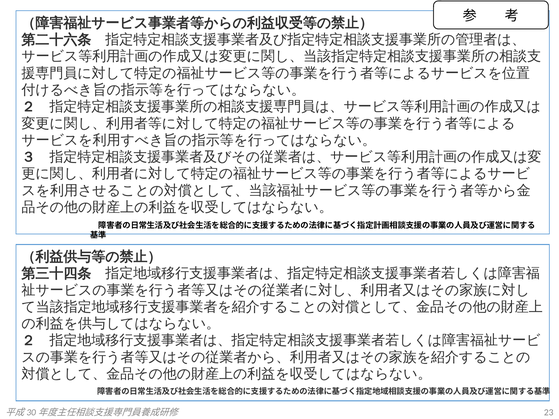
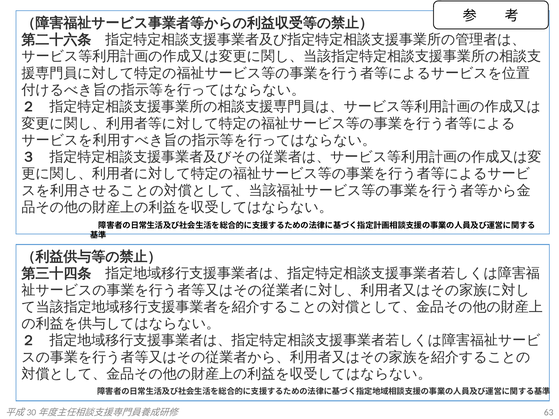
23: 23 -> 63
